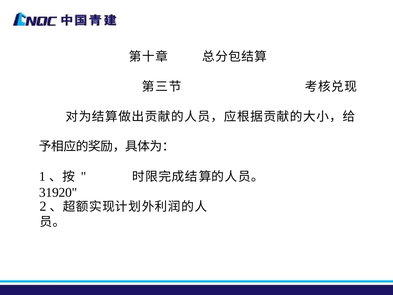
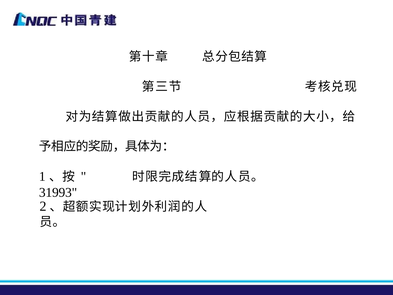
31920: 31920 -> 31993
